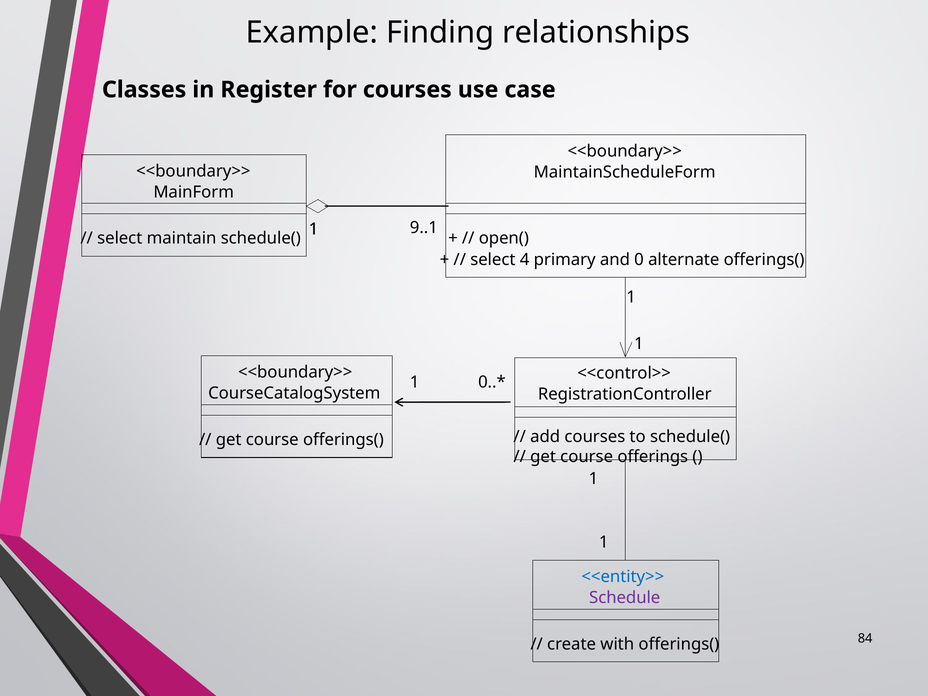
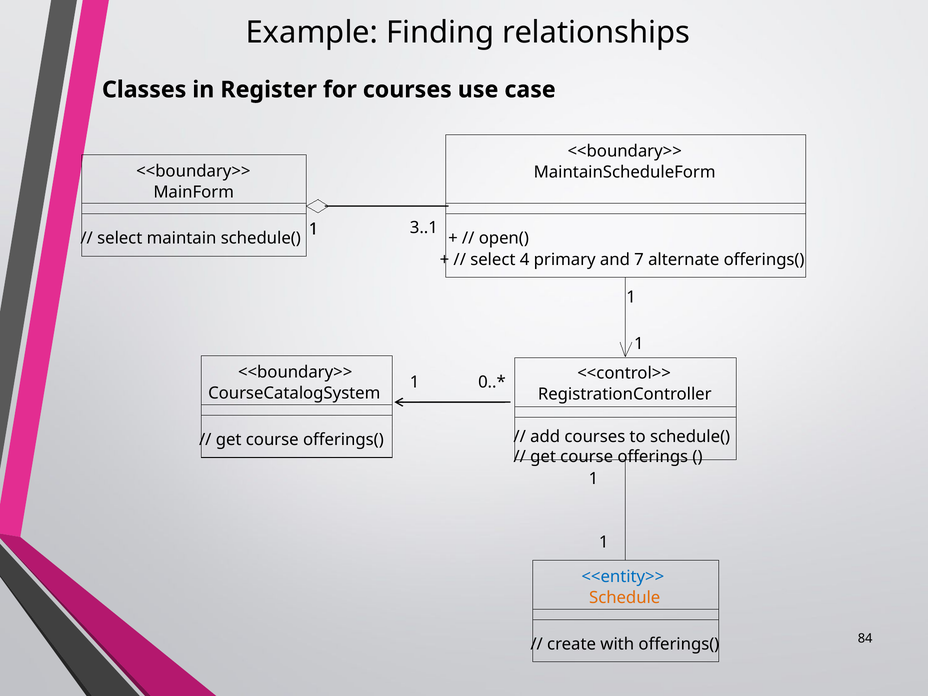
9..1: 9..1 -> 3..1
0: 0 -> 7
Schedule colour: purple -> orange
